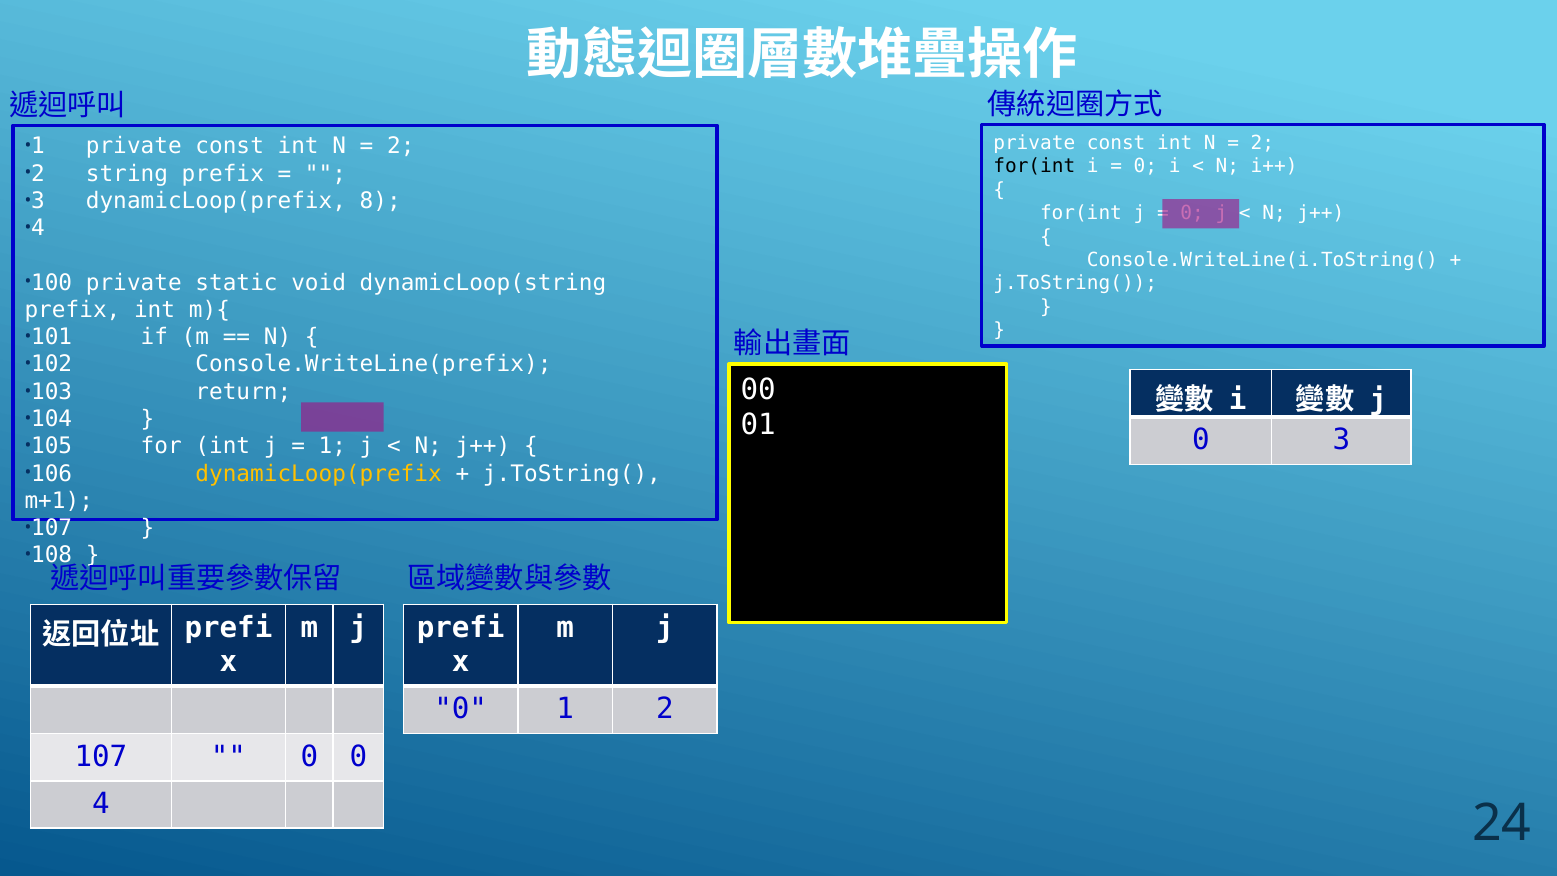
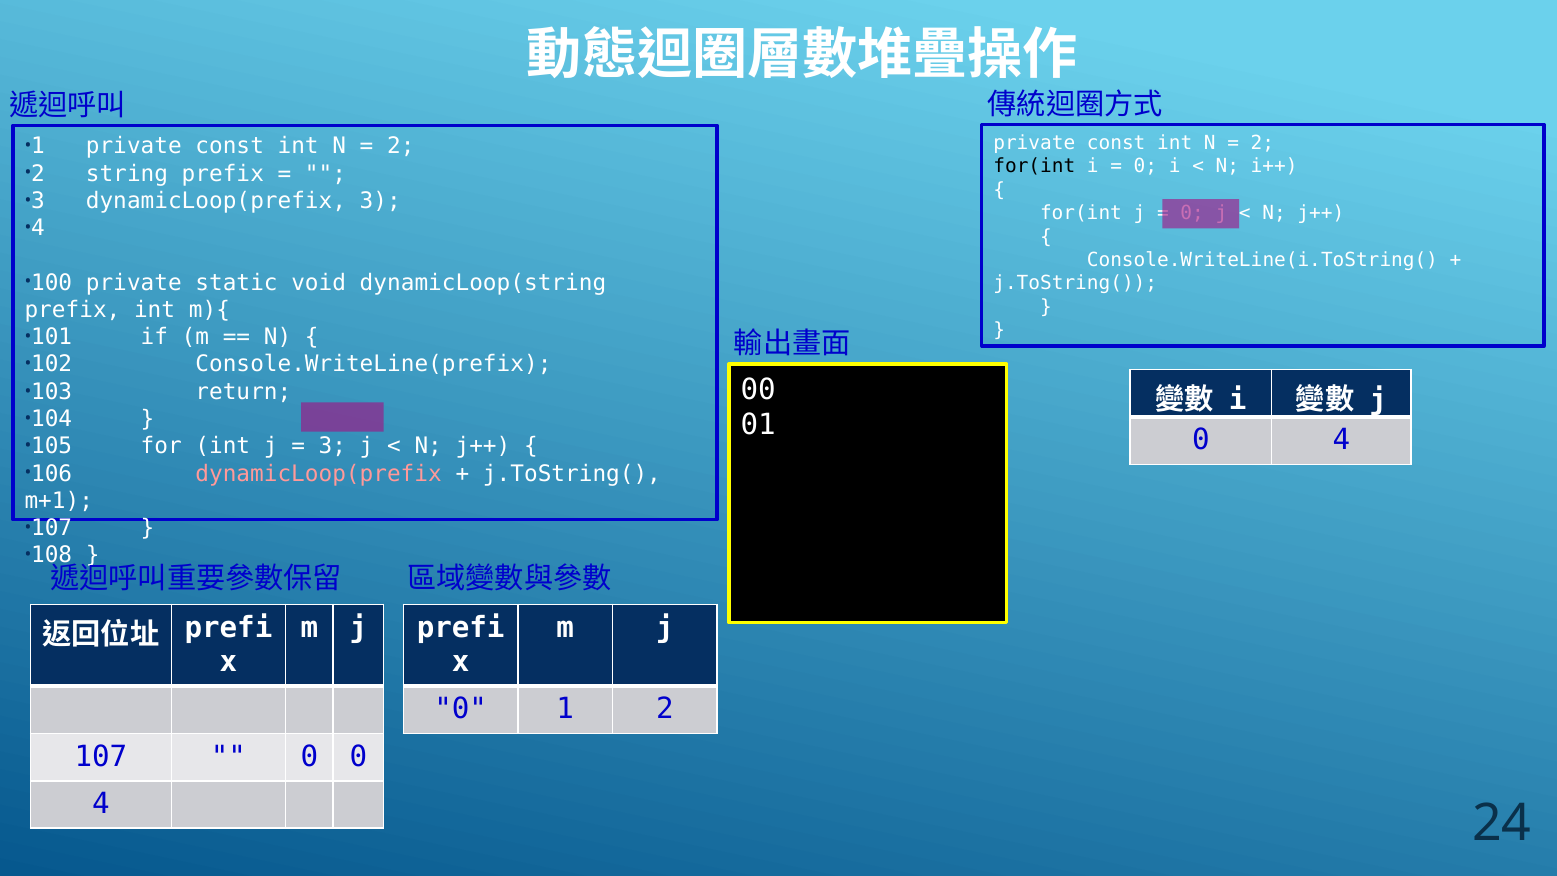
dynamicLoop(prefix 8: 8 -> 3
3 at (1341, 440): 3 -> 4
1 at (332, 446): 1 -> 3
dynamicLoop(prefix at (319, 473) colour: yellow -> pink
